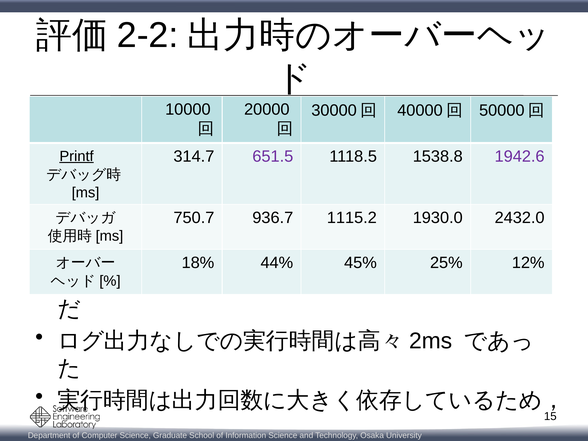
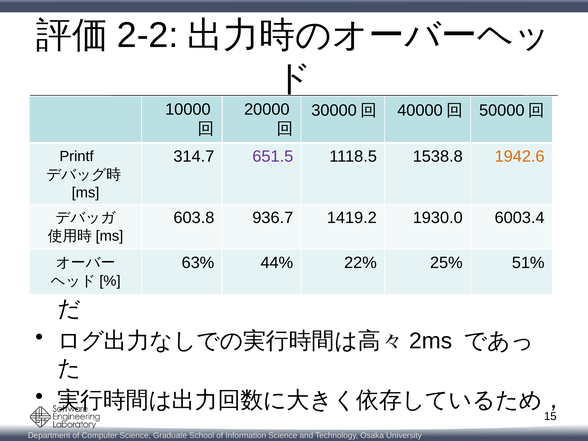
1942.6 colour: purple -> orange
Printf underline: present -> none
750.7: 750.7 -> 603.8
1115.2: 1115.2 -> 1419.2
2432.0: 2432.0 -> 6003.4
18%: 18% -> 63%
45%: 45% -> 22%
12%: 12% -> 51%
